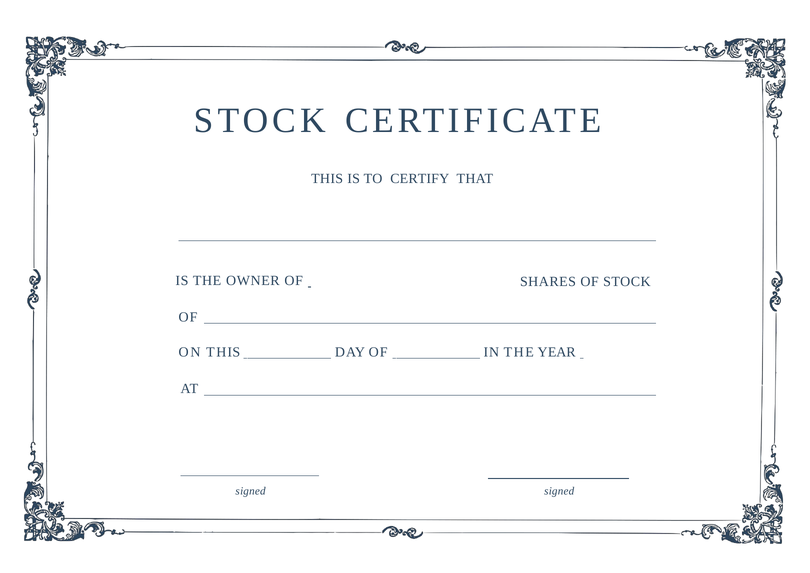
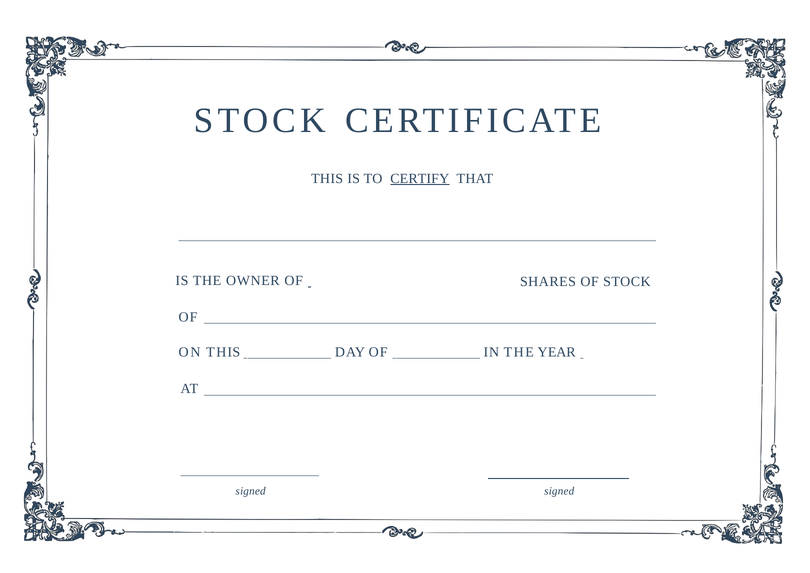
CERTIFY underline: none -> present
